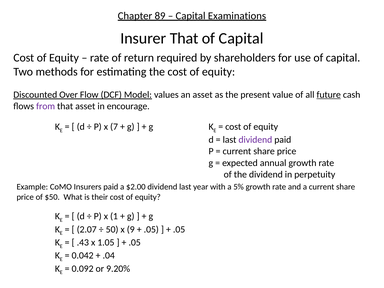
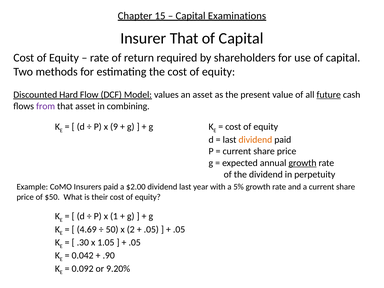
89: 89 -> 15
Over: Over -> Hard
encourage: encourage -> combining
7: 7 -> 9
dividend at (255, 140) colour: purple -> orange
growth at (302, 163) underline: none -> present
2.07: 2.07 -> 4.69
9: 9 -> 2
.43: .43 -> .30
.04: .04 -> .90
